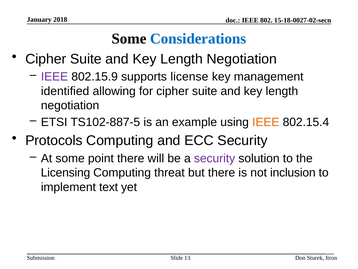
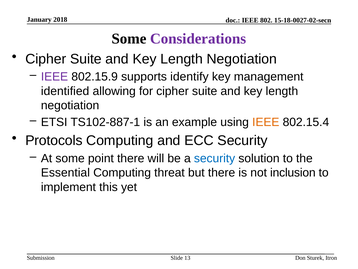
Considerations colour: blue -> purple
license: license -> identify
TS102-887-5: TS102-887-5 -> TS102-887-1
security at (215, 158) colour: purple -> blue
Licensing: Licensing -> Essential
text: text -> this
